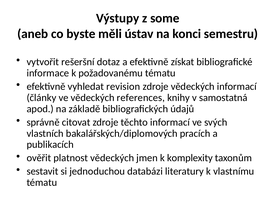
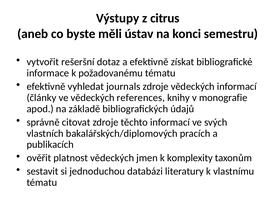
some: some -> citrus
revision: revision -> journals
samostatná: samostatná -> monografie
